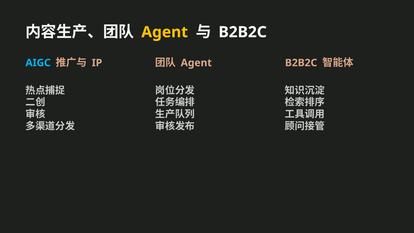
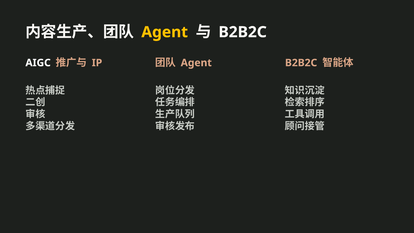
AIGC colour: light blue -> white
